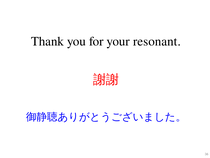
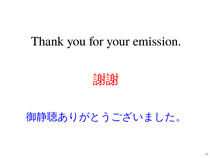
resonant: resonant -> emission
